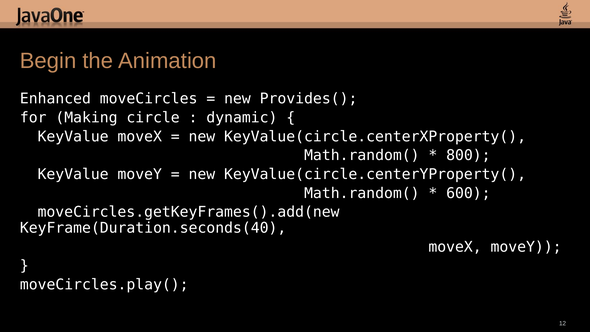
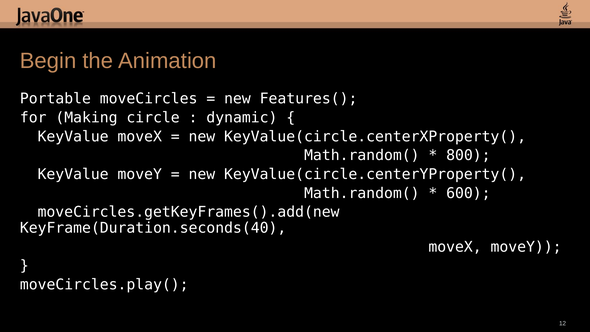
Enhanced: Enhanced -> Portable
Provides(: Provides( -> Features(
